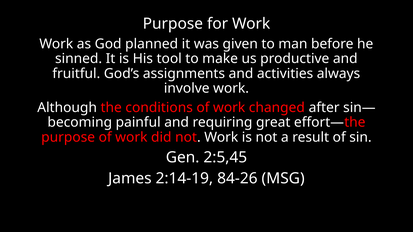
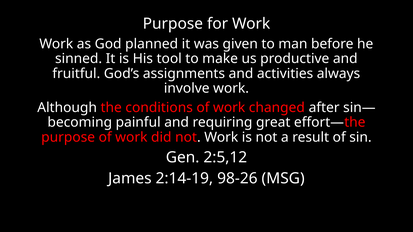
2:5,45: 2:5,45 -> 2:5,12
84-26: 84-26 -> 98-26
